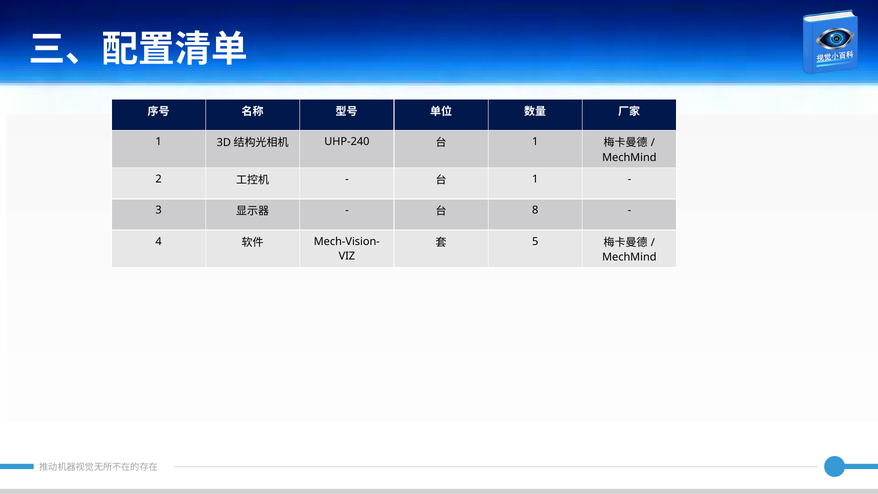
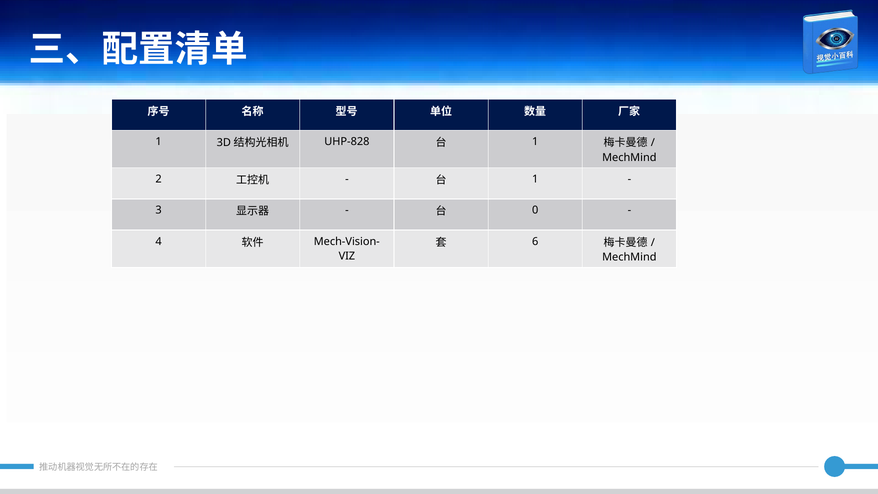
UHP-240: UHP-240 -> UHP-828
8: 8 -> 0
5: 5 -> 6
